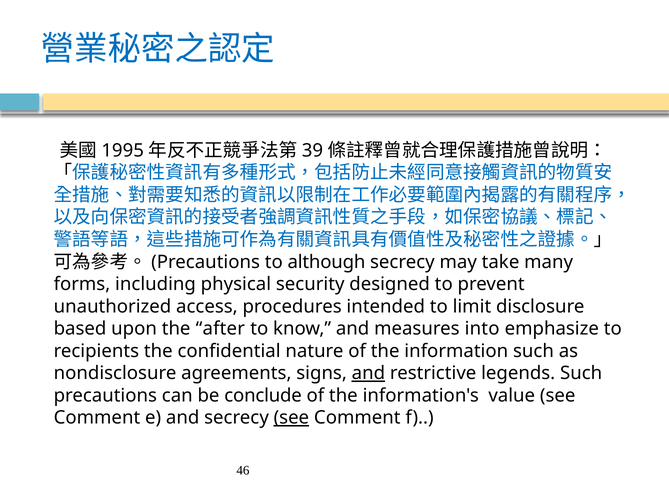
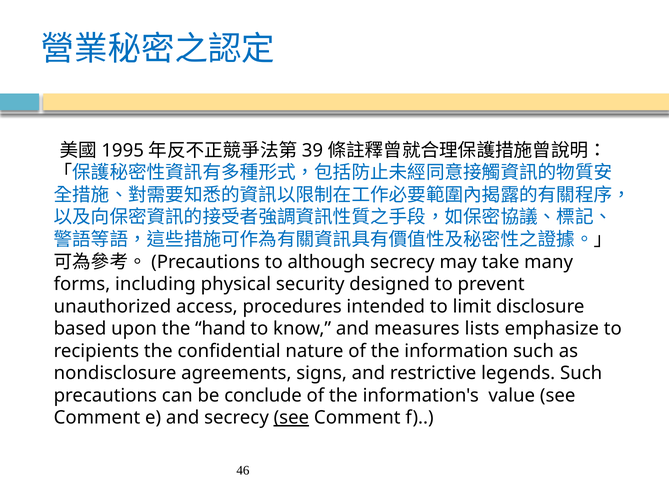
after: after -> hand
into: into -> lists
and at (368, 374) underline: present -> none
